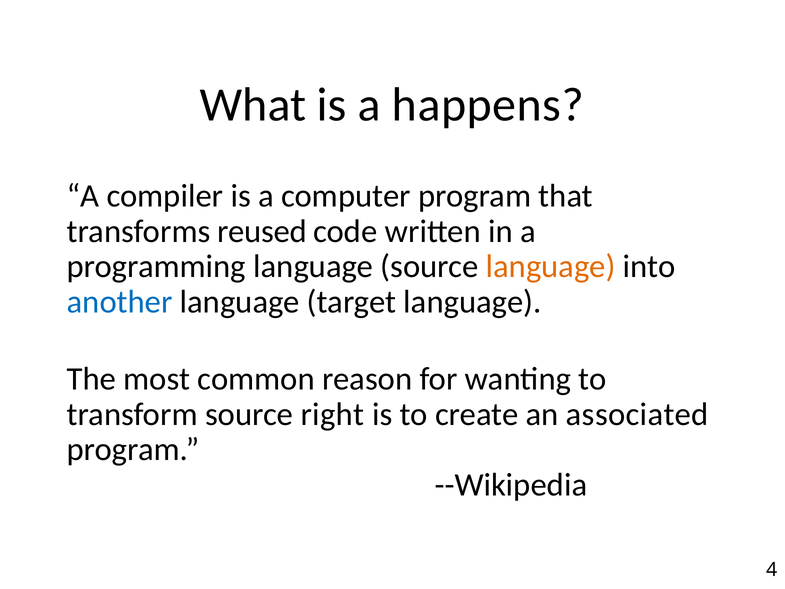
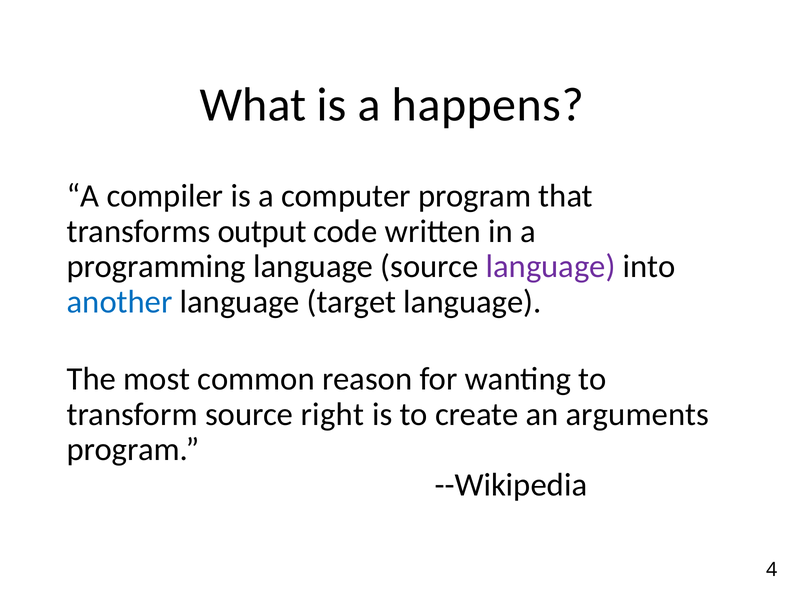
reused: reused -> output
language at (551, 267) colour: orange -> purple
associated: associated -> arguments
